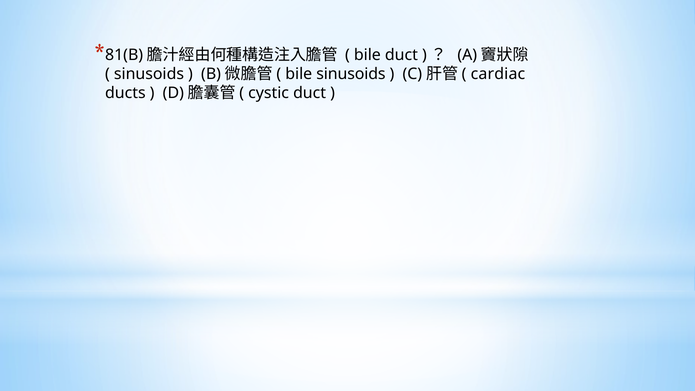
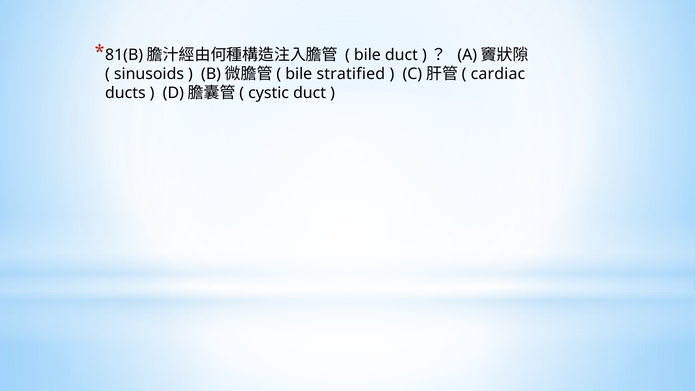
bile sinusoids: sinusoids -> stratified
